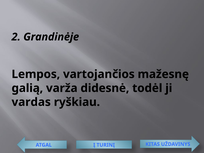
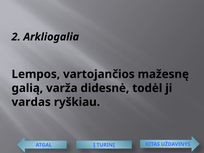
Grandinėje: Grandinėje -> Arkliogalia
